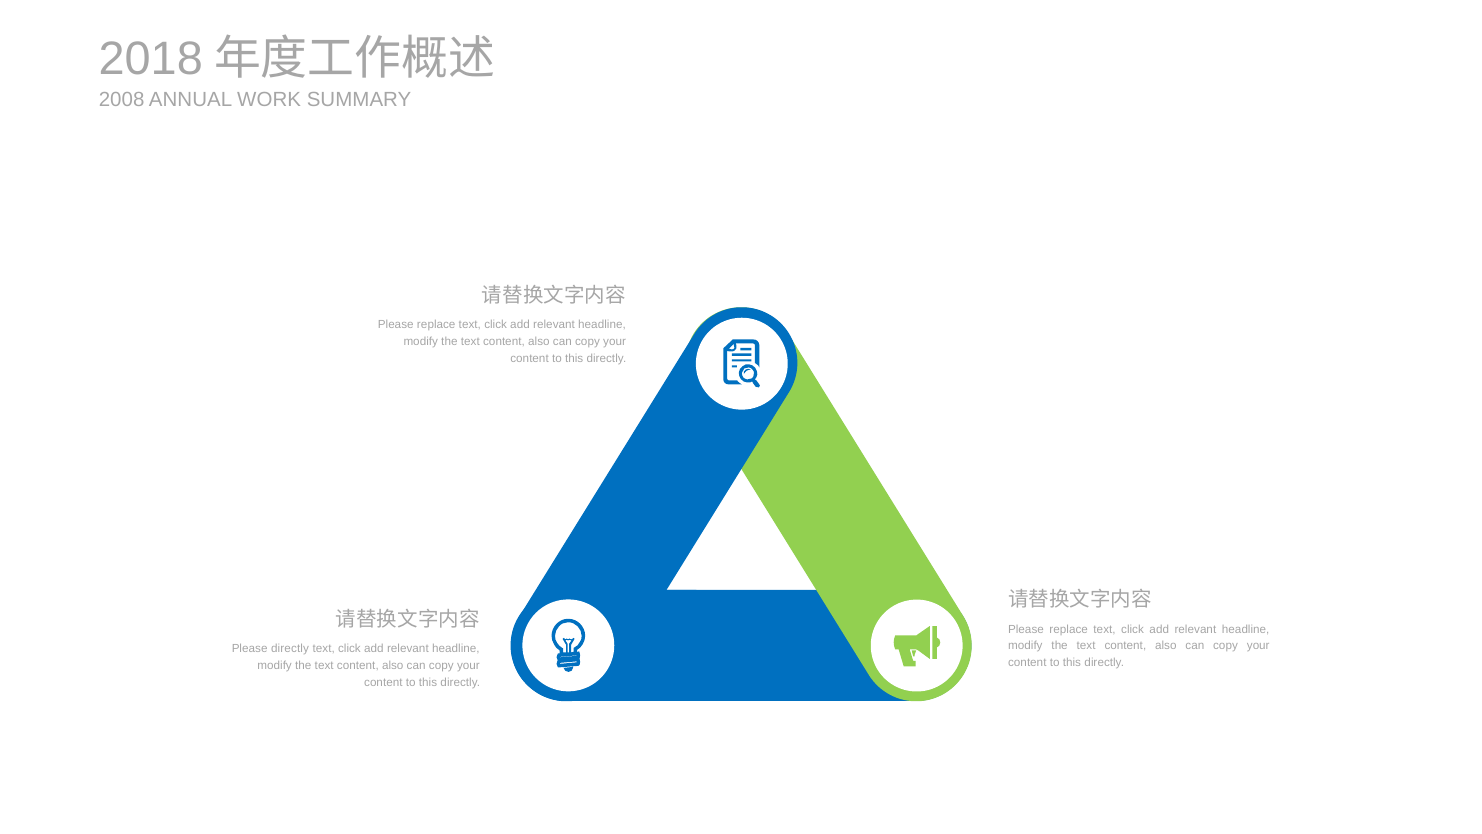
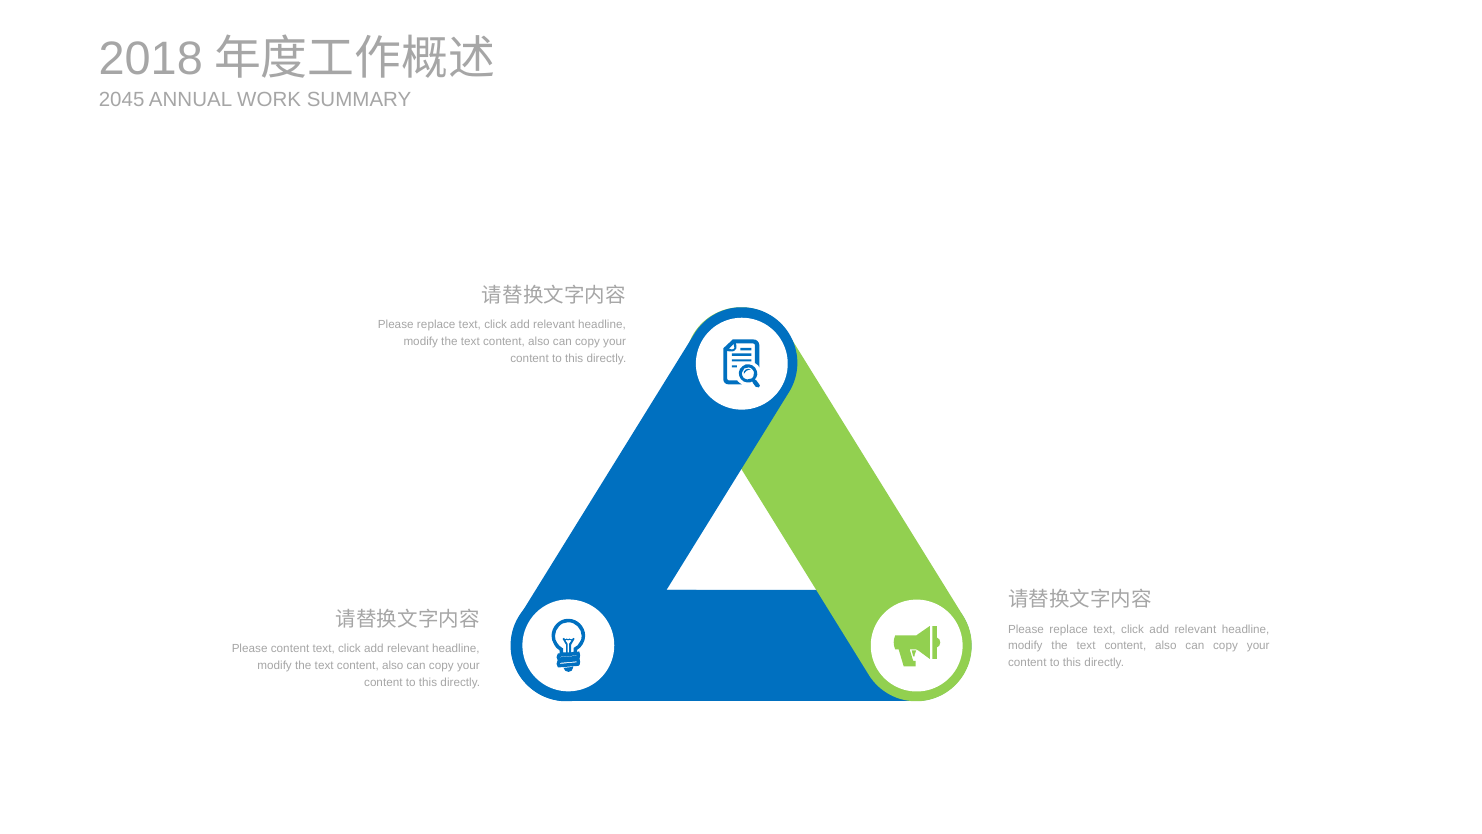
2008: 2008 -> 2045
Please directly: directly -> content
